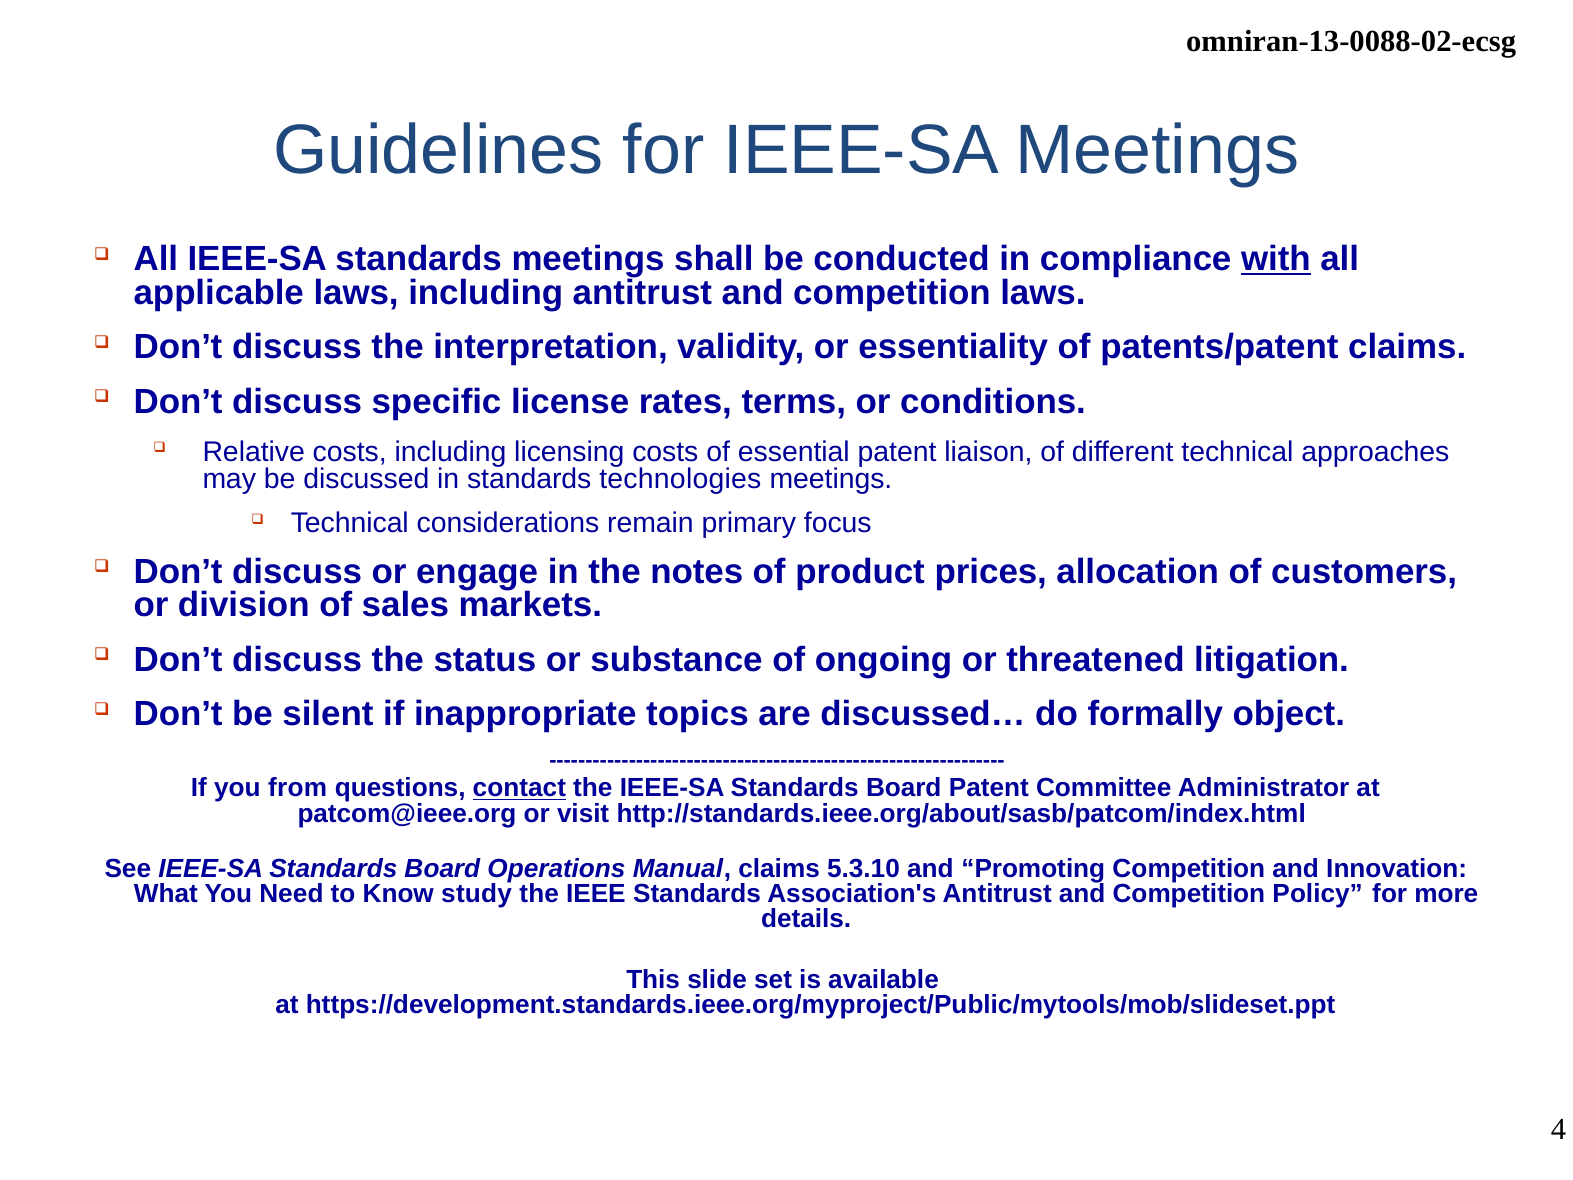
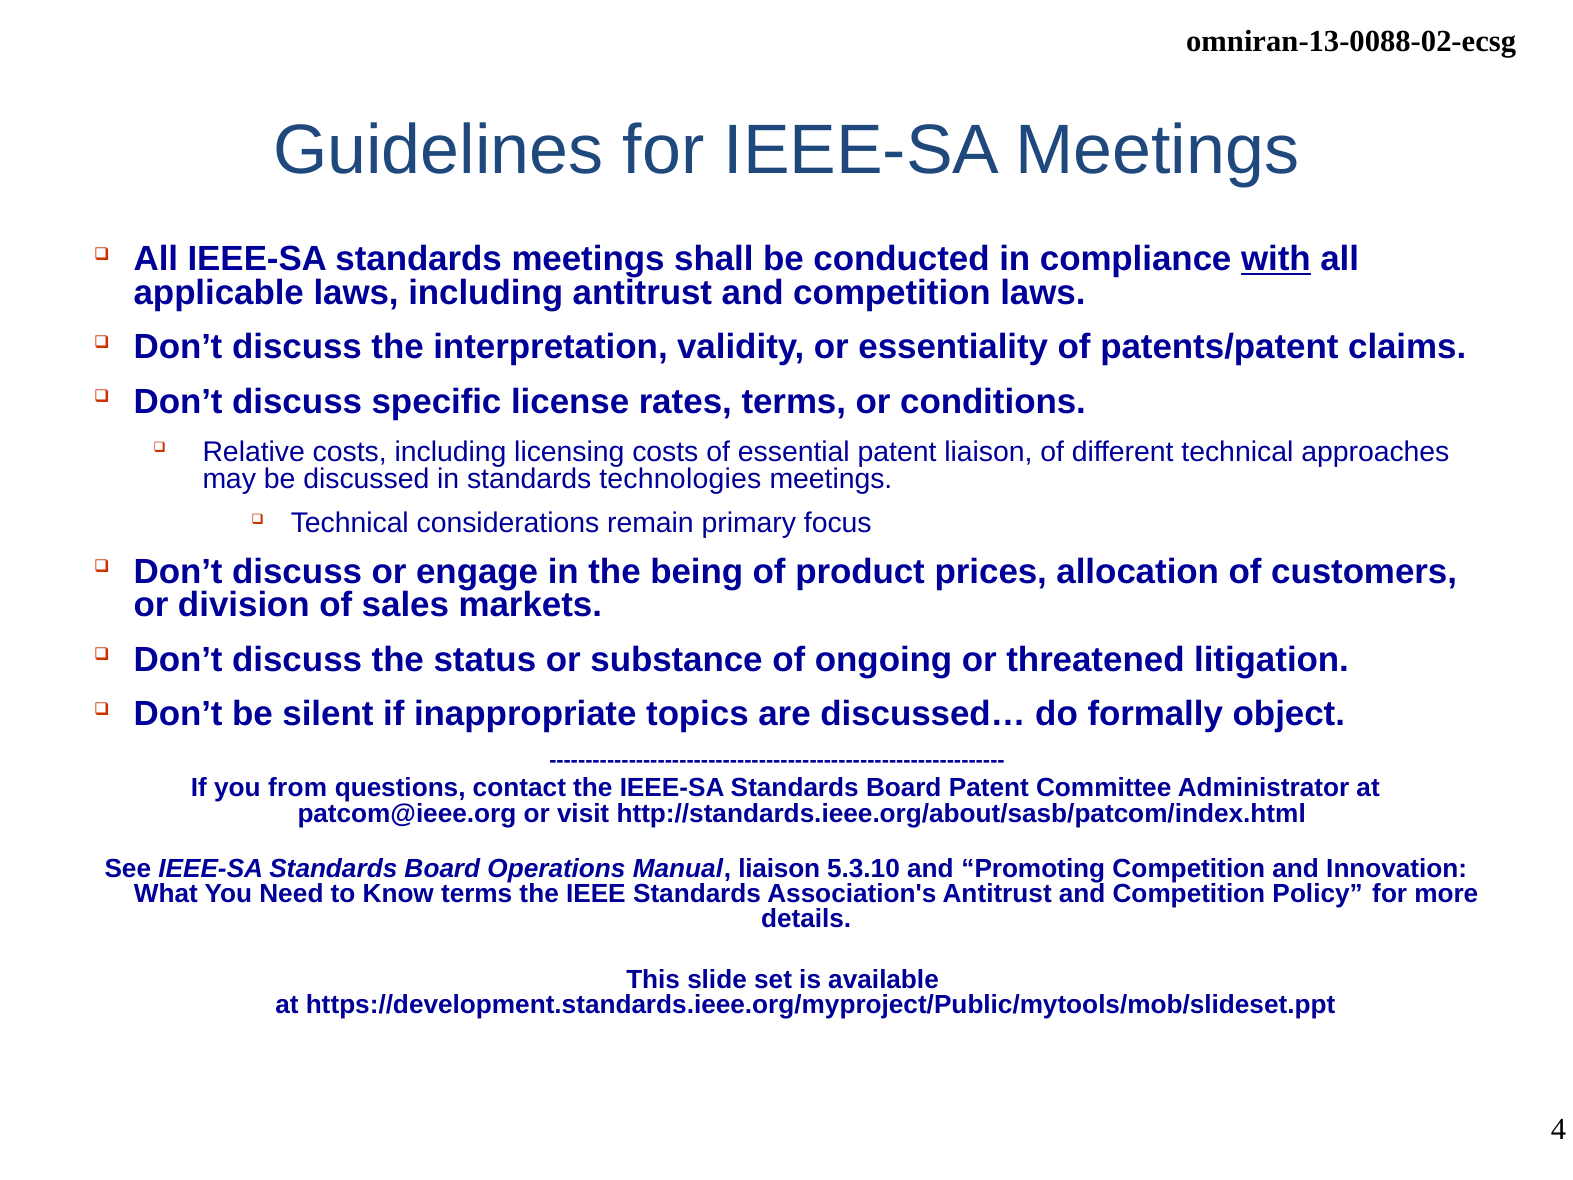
notes: notes -> being
contact underline: present -> none
Manual claims: claims -> liaison
Know study: study -> terms
